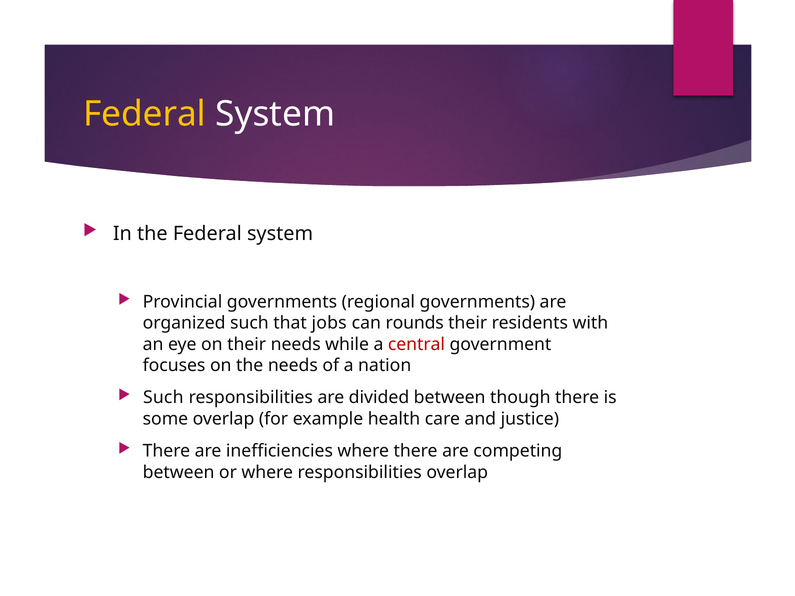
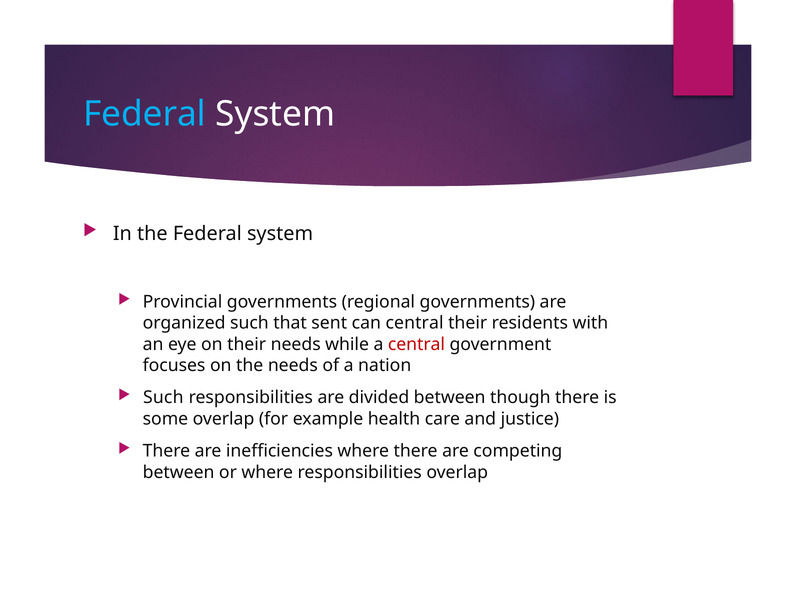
Federal at (145, 114) colour: yellow -> light blue
jobs: jobs -> sent
can rounds: rounds -> central
